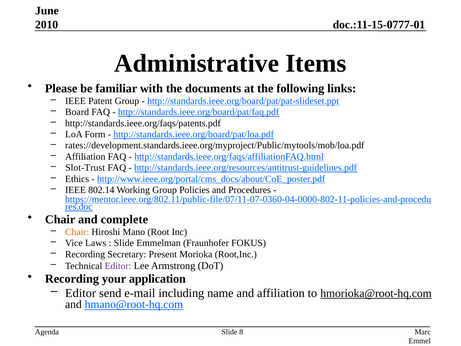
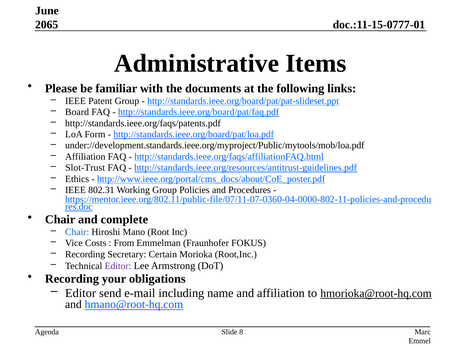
2010: 2010 -> 2065
rates://development.standards.ieee.org/myproject/Public/mytools/mob/loa.pdf: rates://development.standards.ieee.org/myproject/Public/mytools/mob/loa.pdf -> under://development.standards.ieee.org/myproject/Public/mytools/mob/loa.pdf
802.14: 802.14 -> 802.31
Chair at (77, 232) colour: orange -> blue
Laws: Laws -> Costs
Slide at (124, 243): Slide -> From
Present: Present -> Certain
application: application -> obligations
